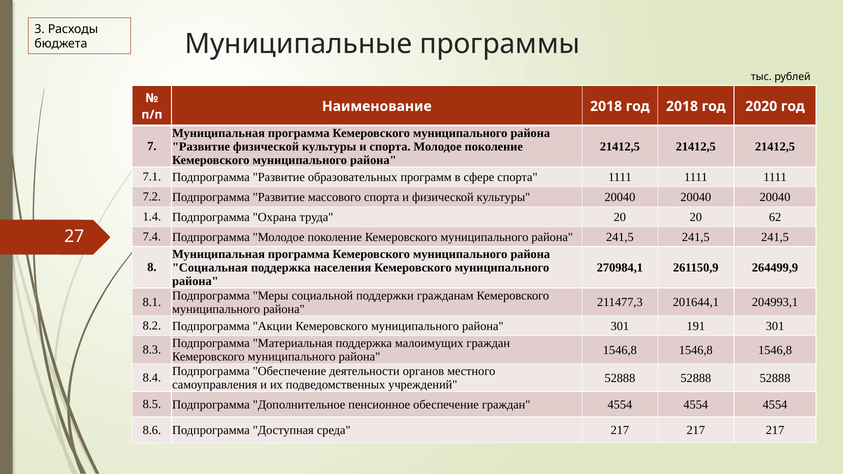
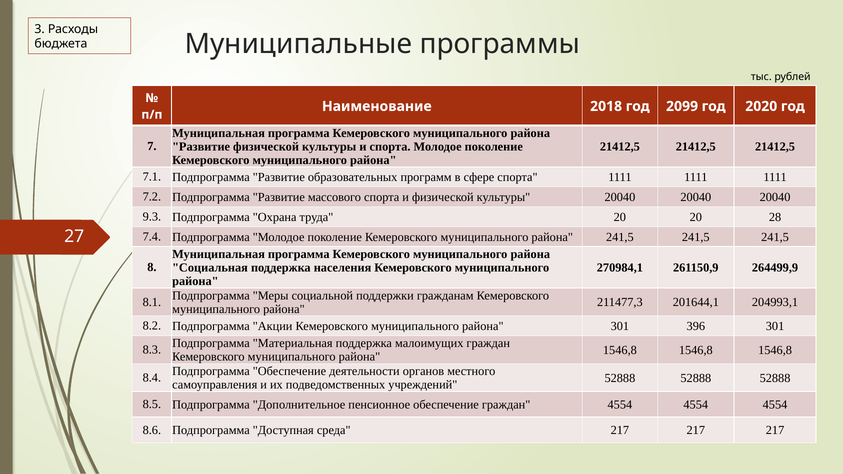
год 2018: 2018 -> 2099
1.4: 1.4 -> 9.3
62: 62 -> 28
191: 191 -> 396
